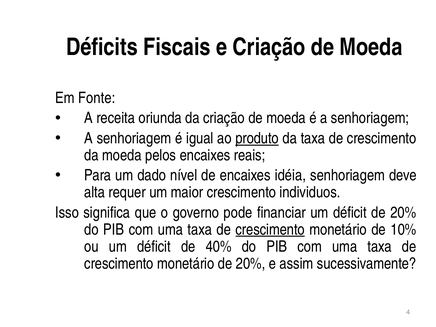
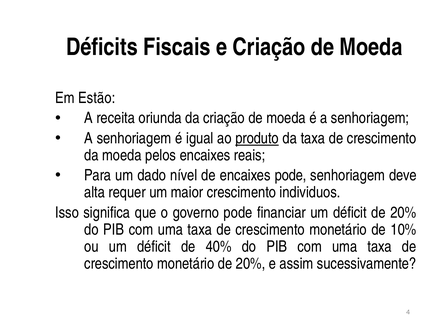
Fonte: Fonte -> Estão
encaixes idéia: idéia -> pode
crescimento at (270, 230) underline: present -> none
